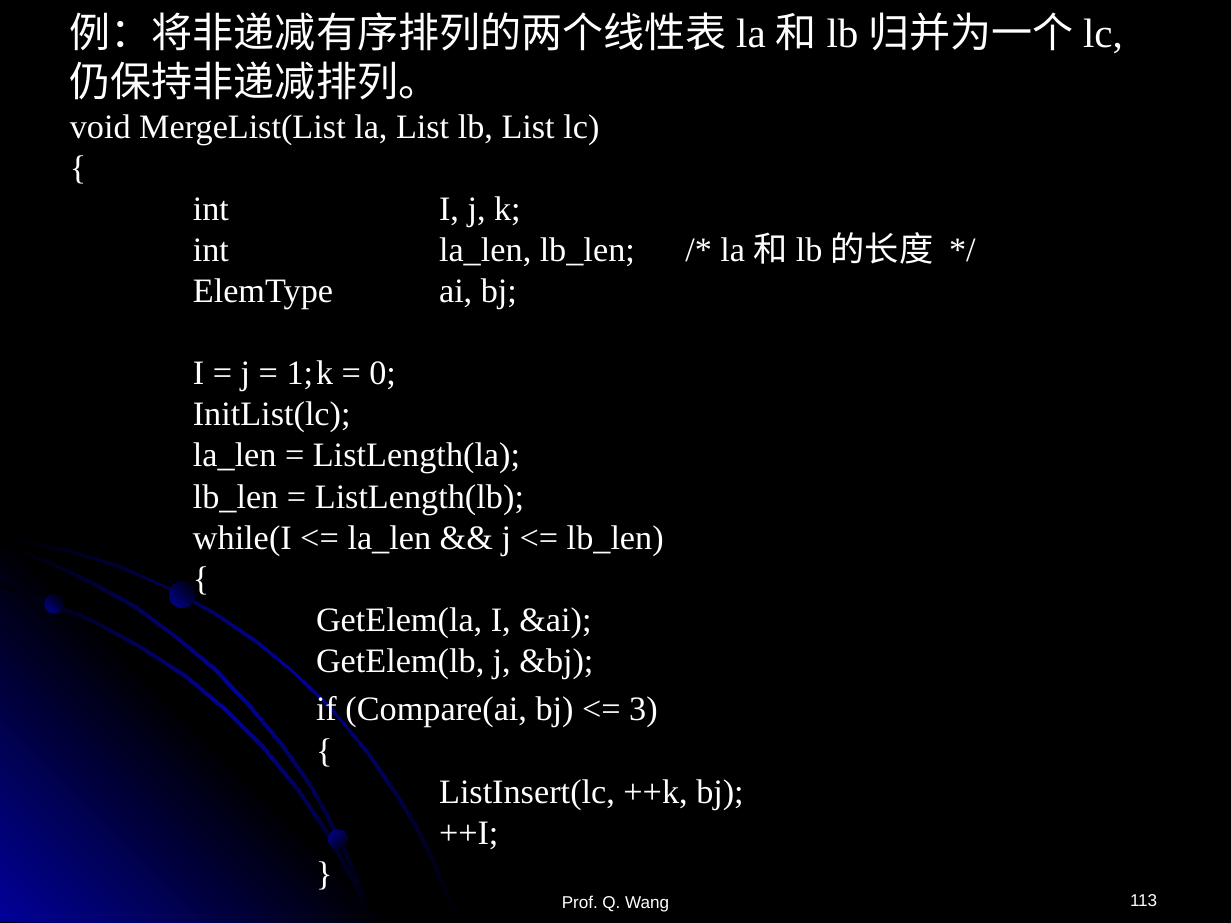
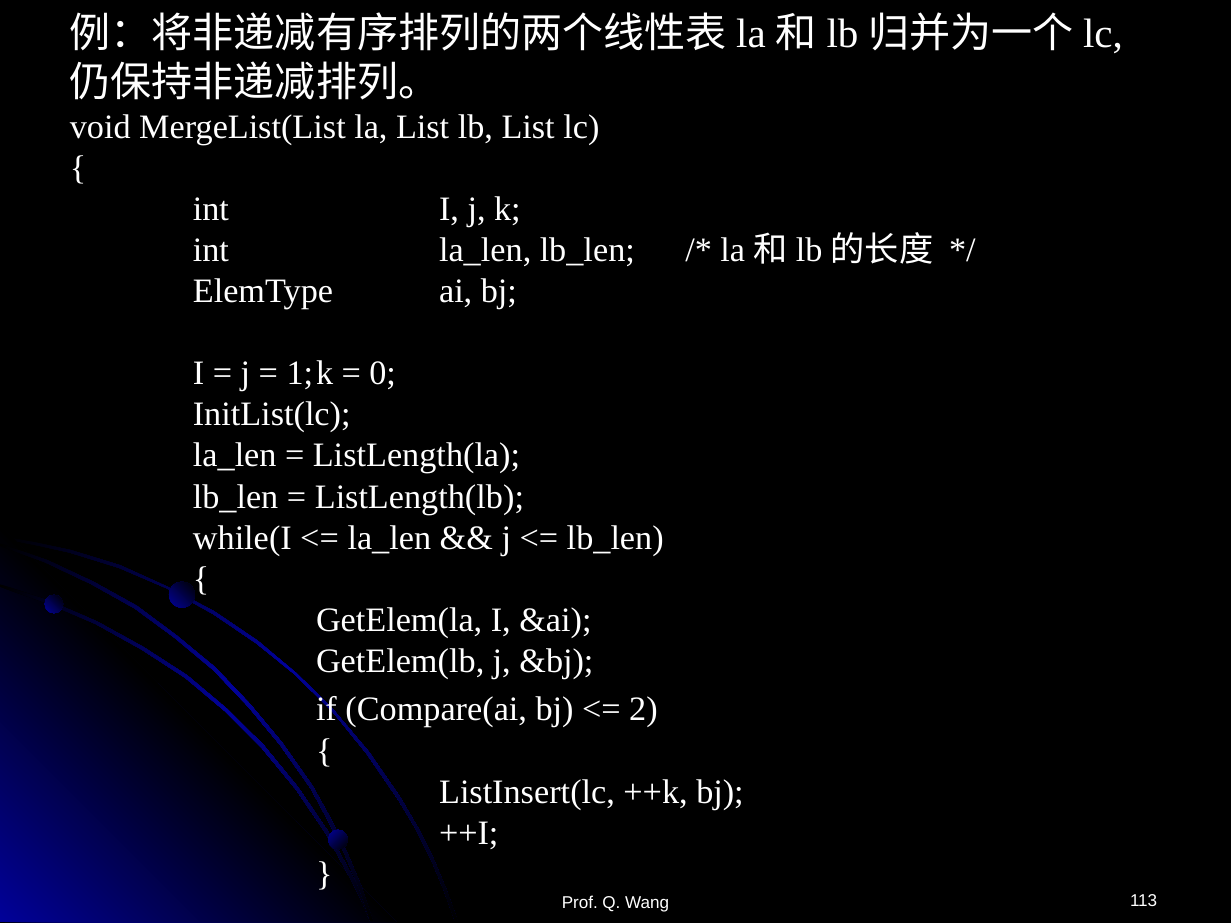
3: 3 -> 2
